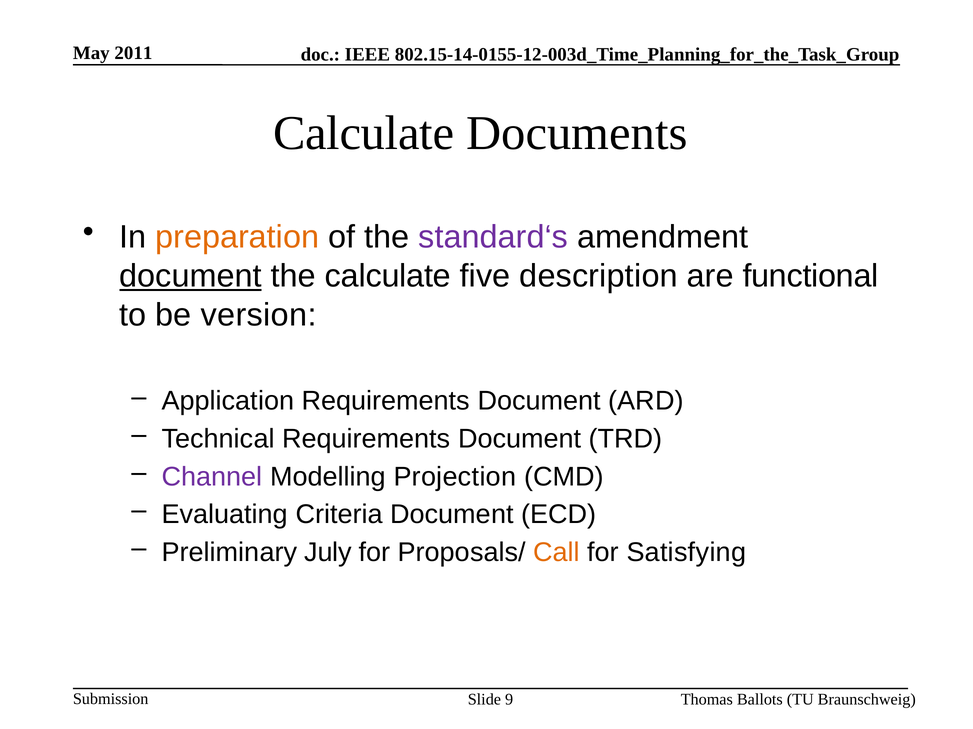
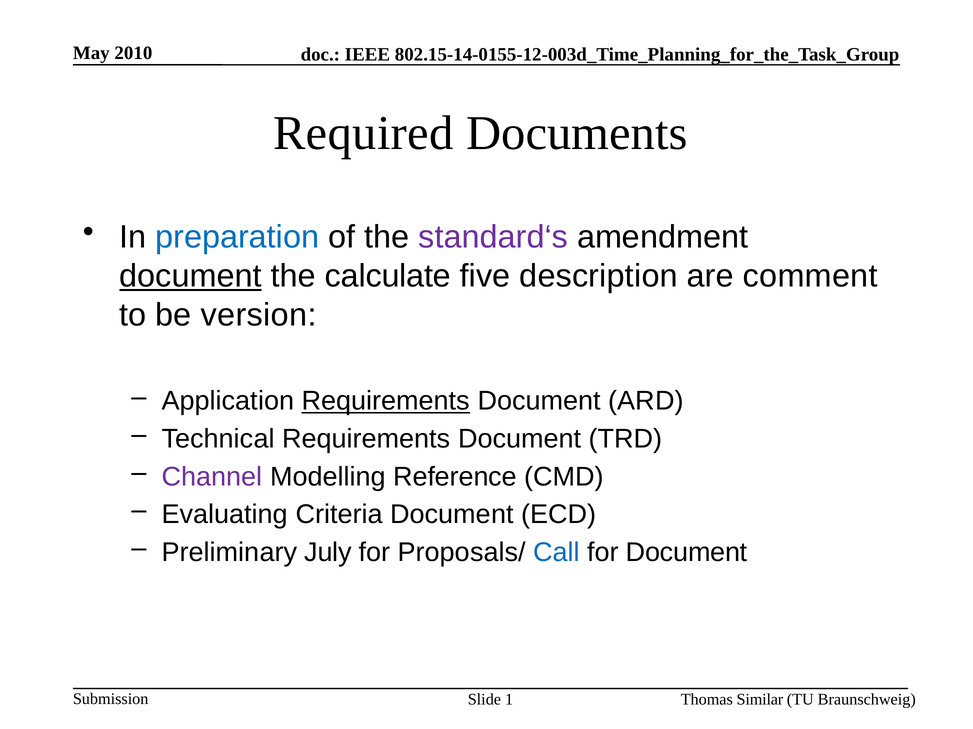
2011: 2011 -> 2010
Calculate at (364, 133): Calculate -> Required
preparation colour: orange -> blue
functional: functional -> comment
Requirements at (386, 401) underline: none -> present
Projection: Projection -> Reference
Call colour: orange -> blue
for Satisfying: Satisfying -> Document
9: 9 -> 1
Ballots: Ballots -> Similar
